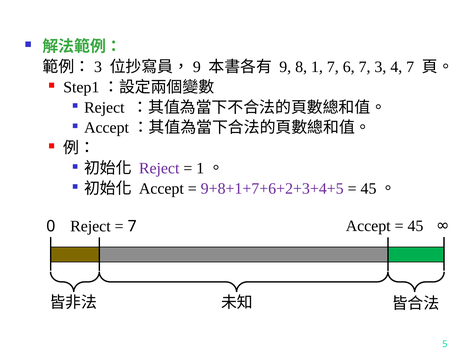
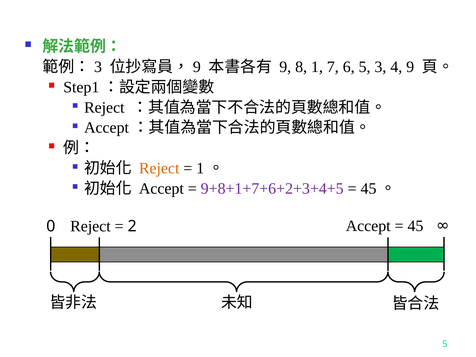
6 7: 7 -> 5
4 7: 7 -> 9
Reject at (159, 168) colour: purple -> orange
7 at (132, 226): 7 -> 2
